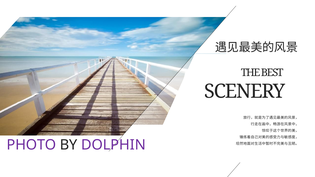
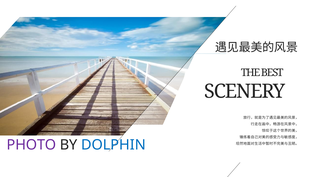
DOLPHIN colour: purple -> blue
